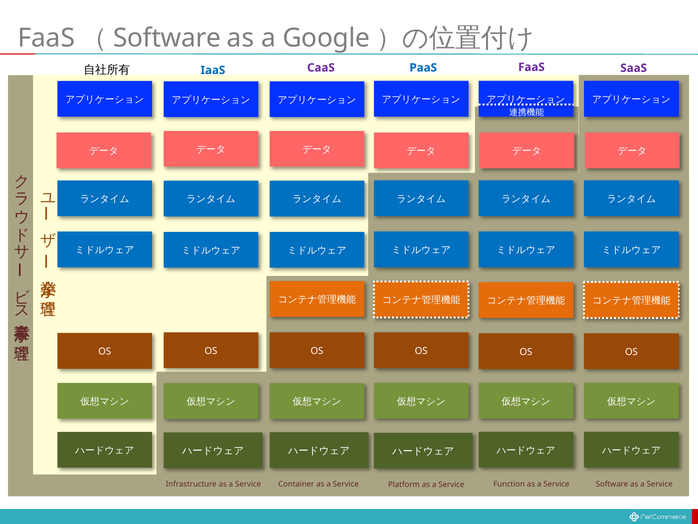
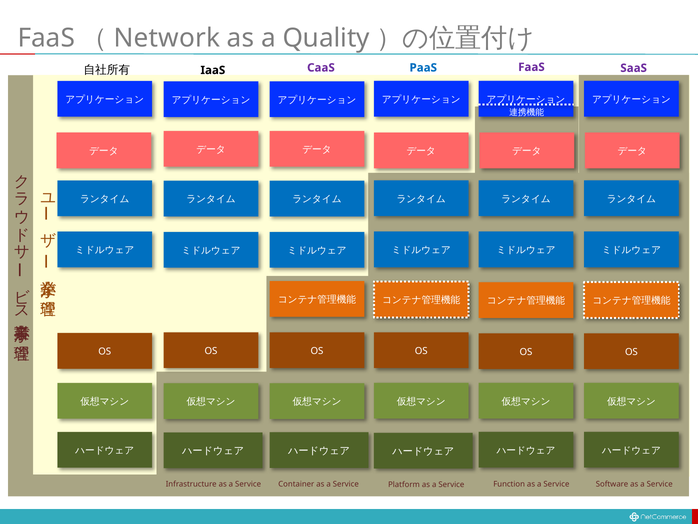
Software at (167, 38): Software -> Network
Google: Google -> Quality
IaaS colour: blue -> black
